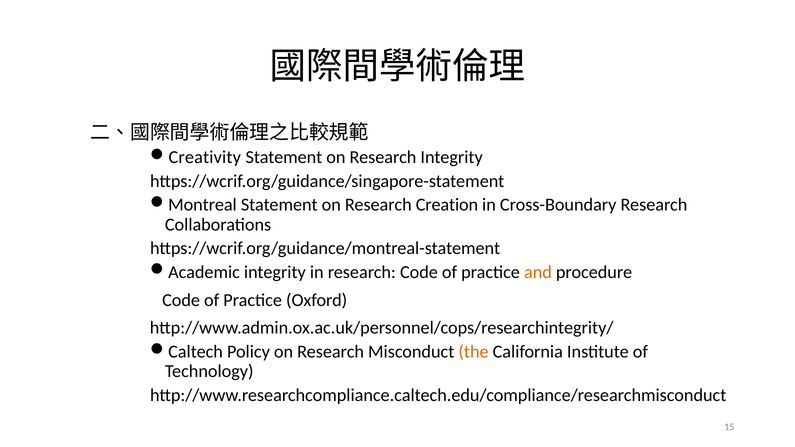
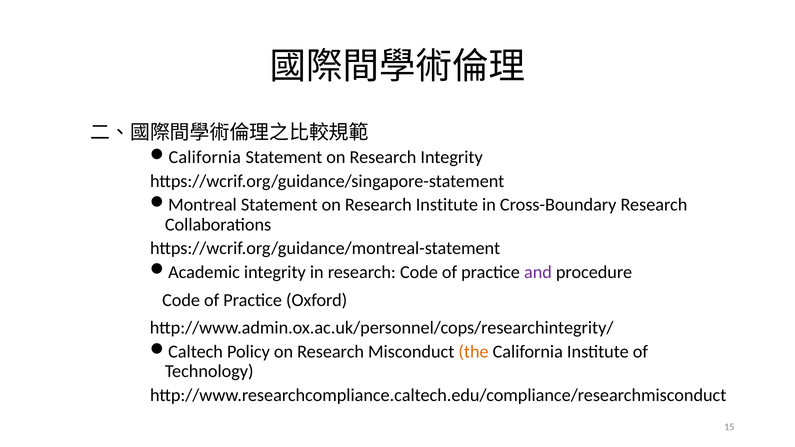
Creativity at (205, 157): Creativity -> California
Research Creation: Creation -> Institute
and colour: orange -> purple
